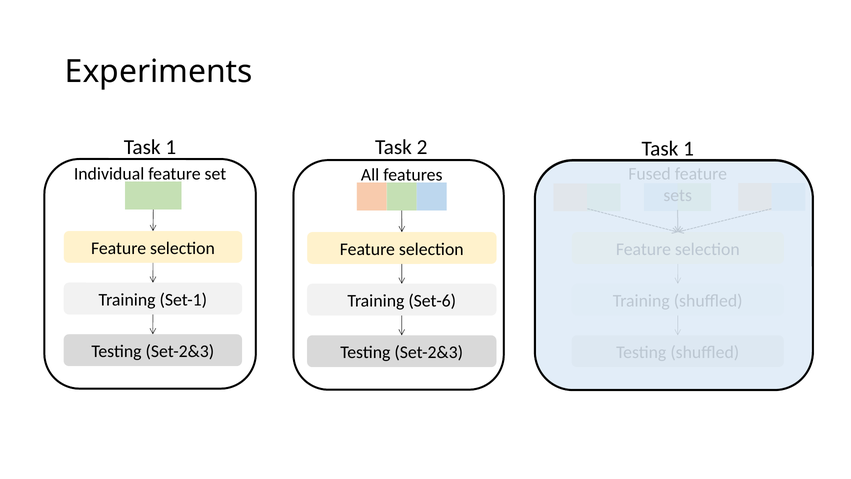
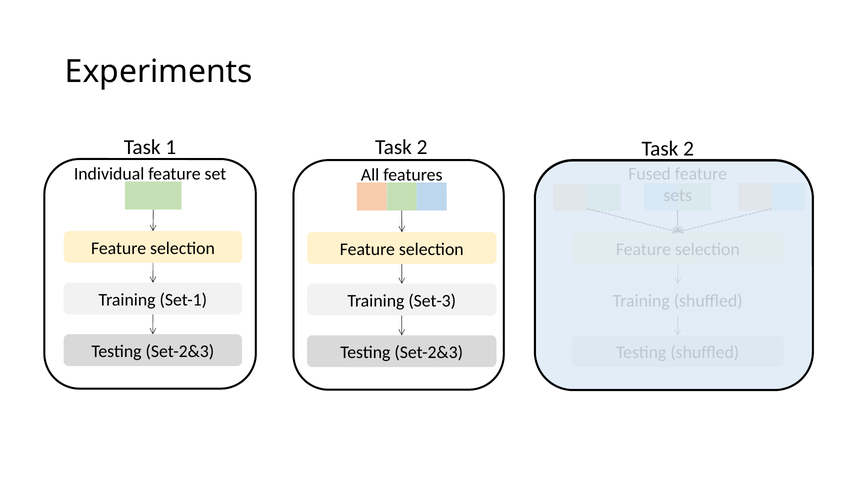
2 Task 1: 1 -> 2
Set-6: Set-6 -> Set-3
